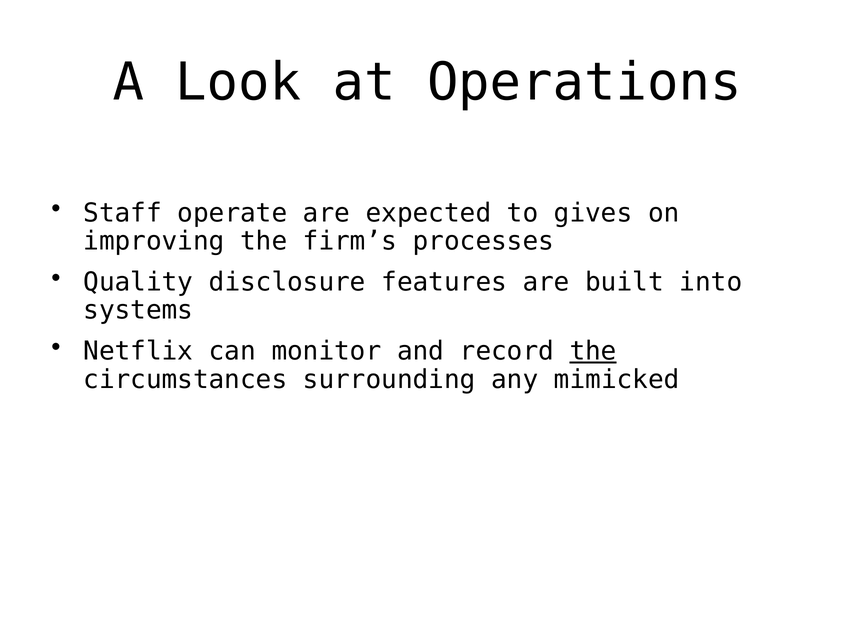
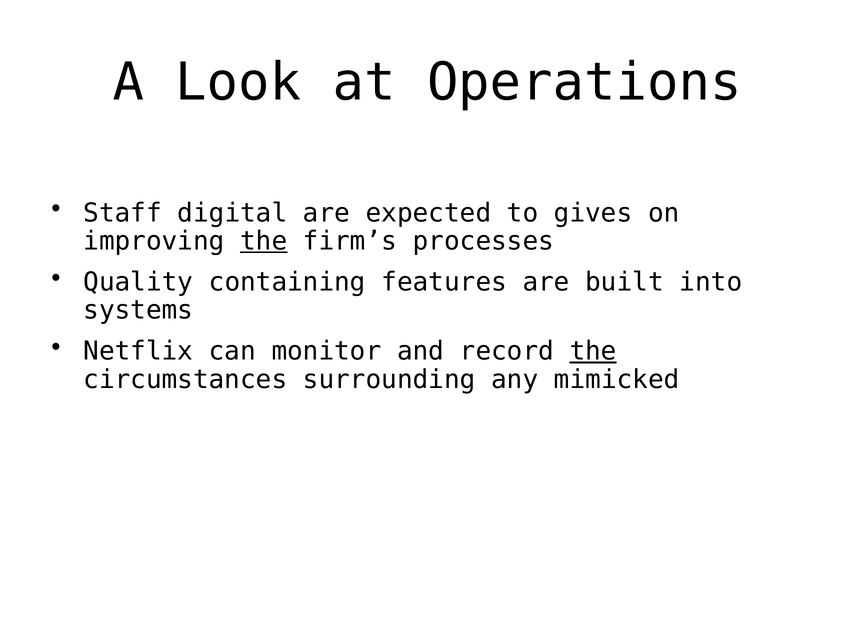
operate: operate -> digital
the at (264, 241) underline: none -> present
disclosure: disclosure -> containing
